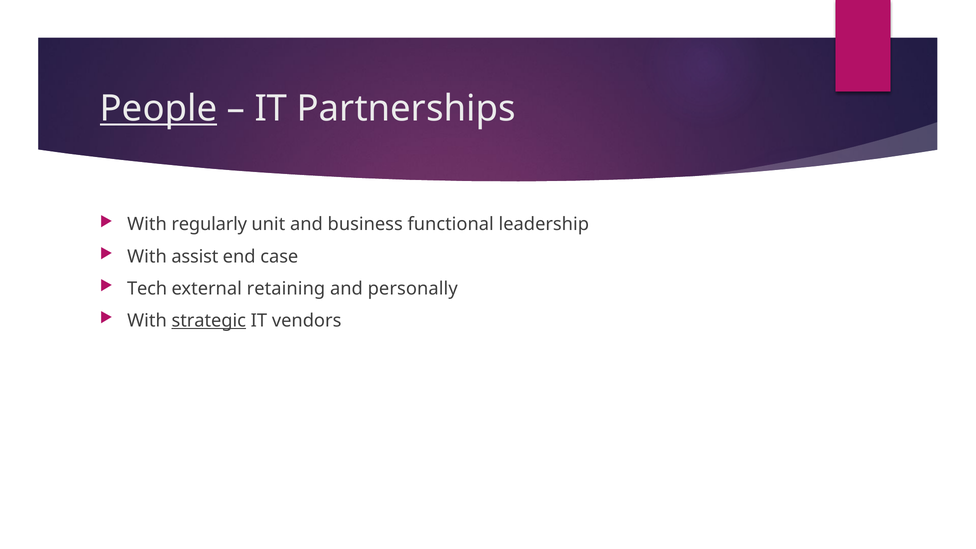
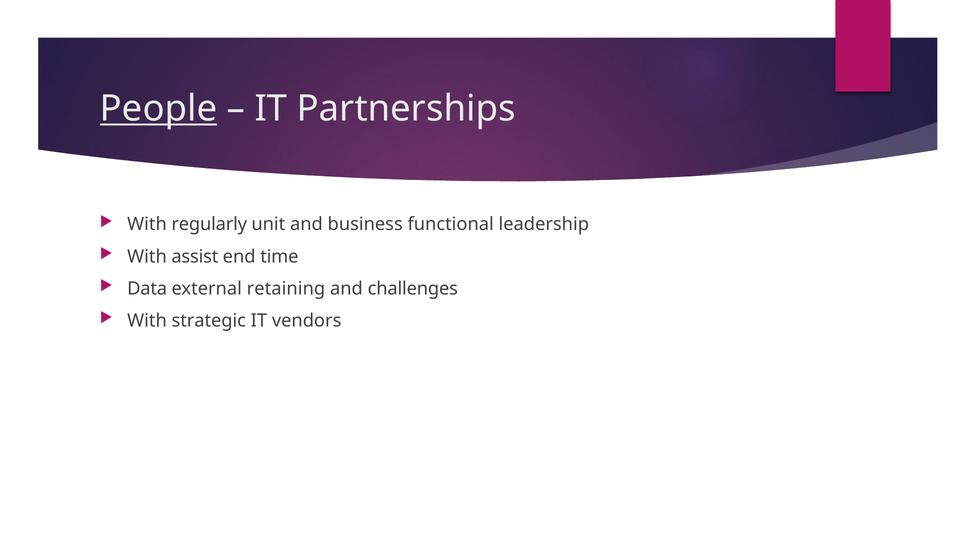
case: case -> time
Tech: Tech -> Data
personally: personally -> challenges
strategic underline: present -> none
